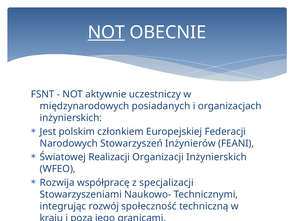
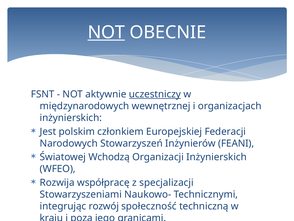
uczestniczy underline: none -> present
posiadanych: posiadanych -> wewnętrznej
Realizacji: Realizacji -> Wchodzą
